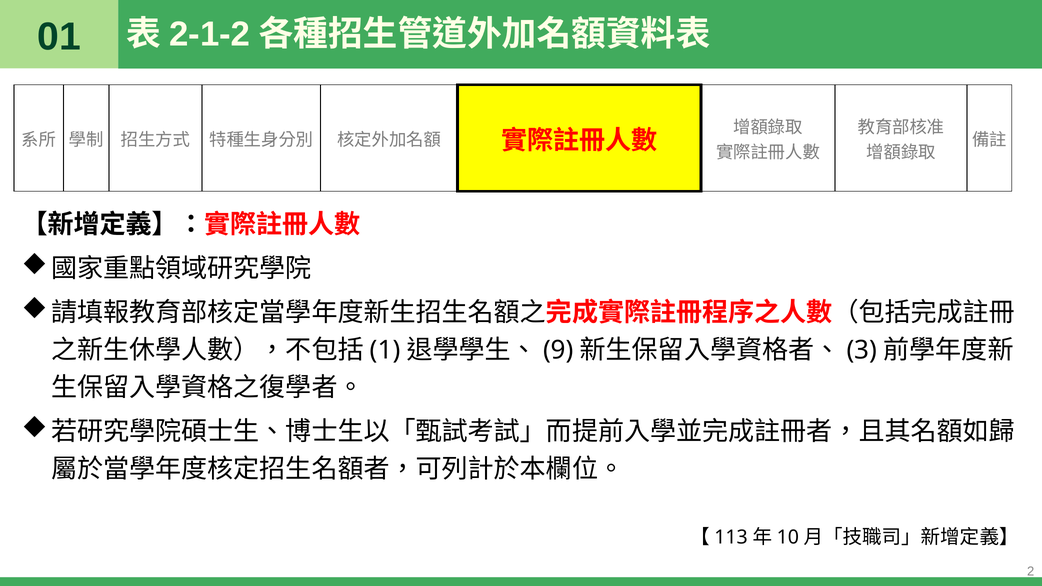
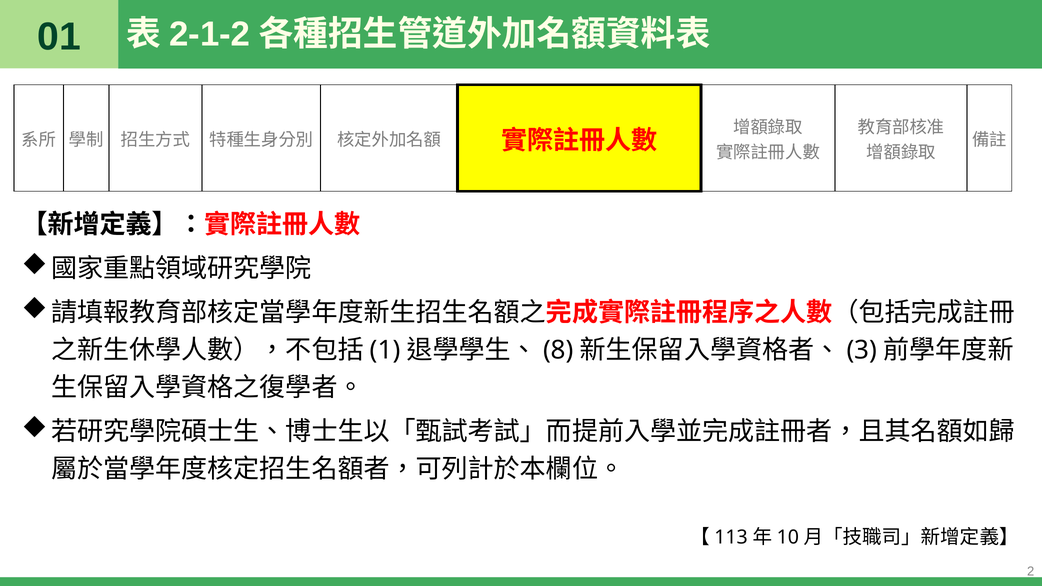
9: 9 -> 8
